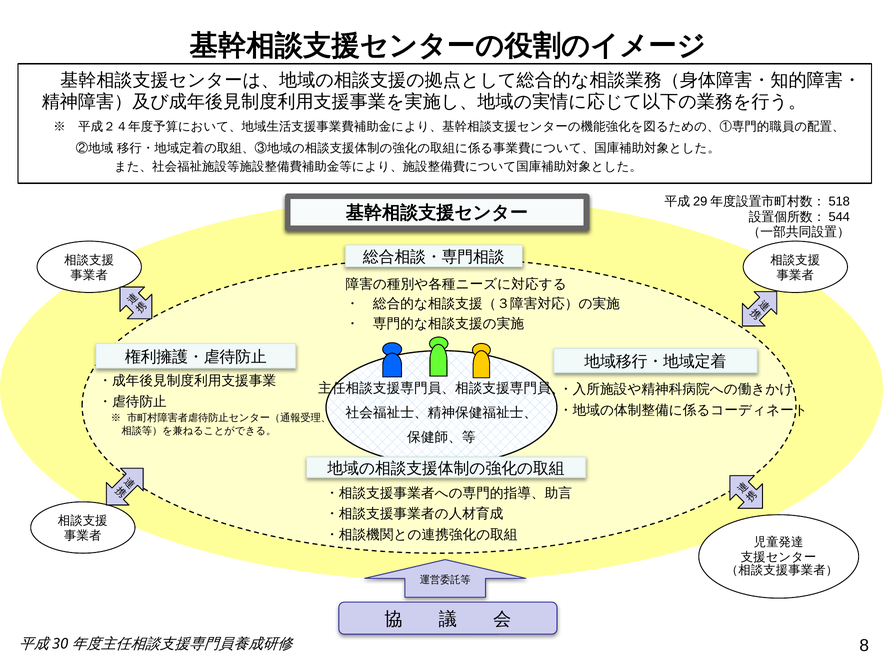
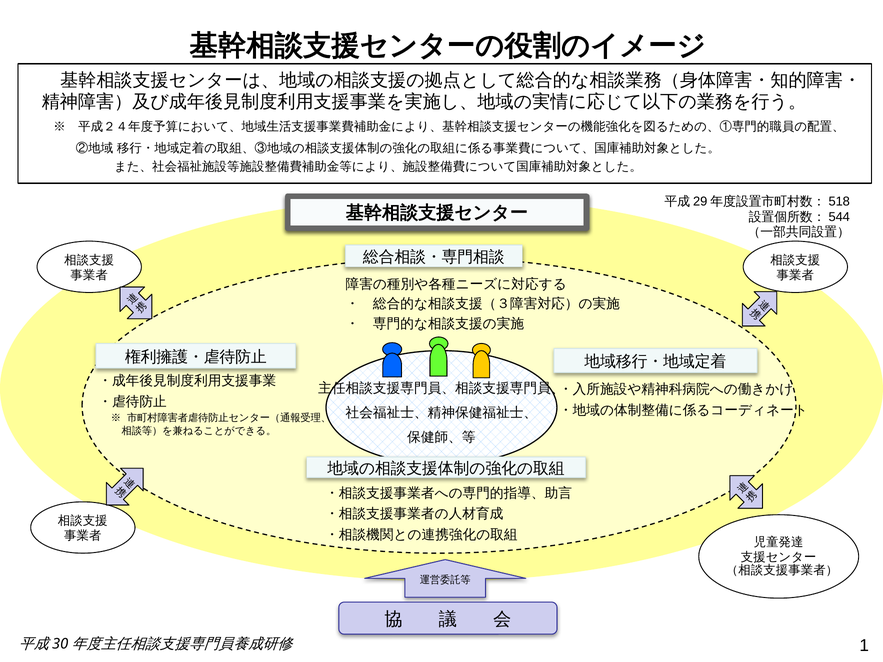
8: 8 -> 1
